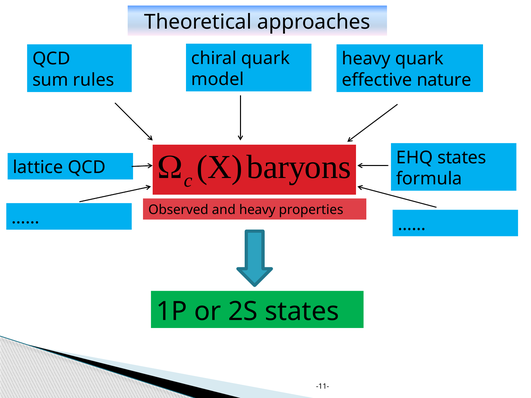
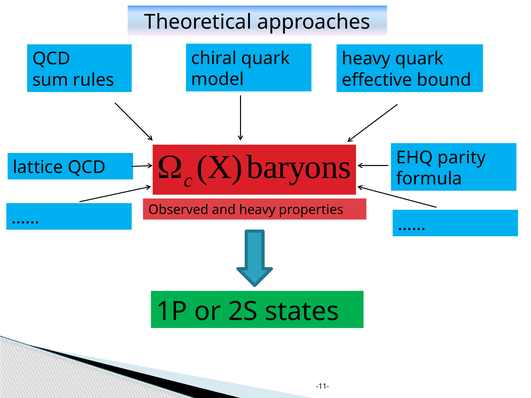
nature: nature -> bound
EHQ states: states -> parity
